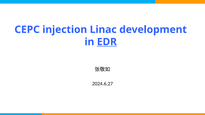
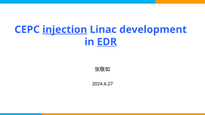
injection underline: none -> present
